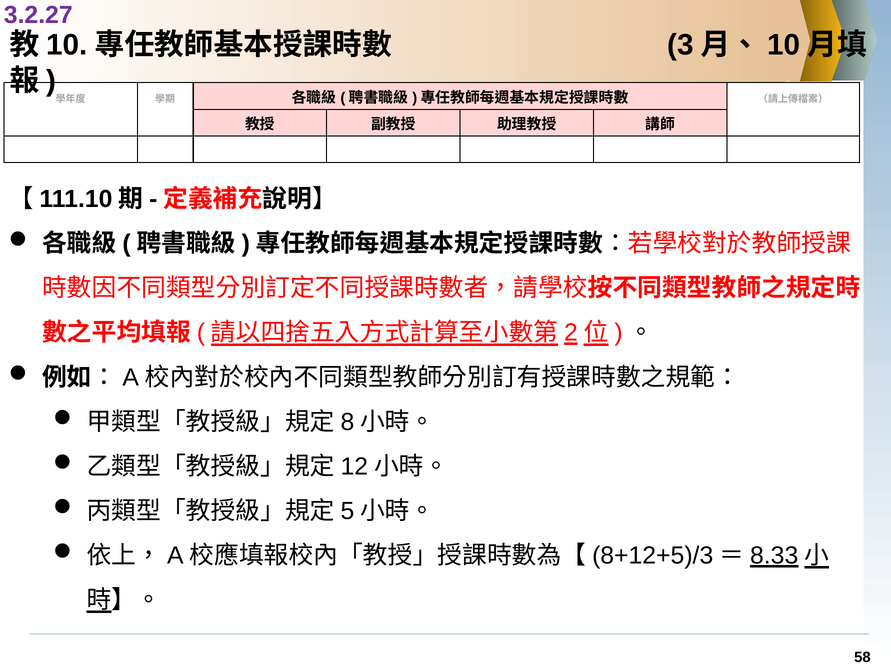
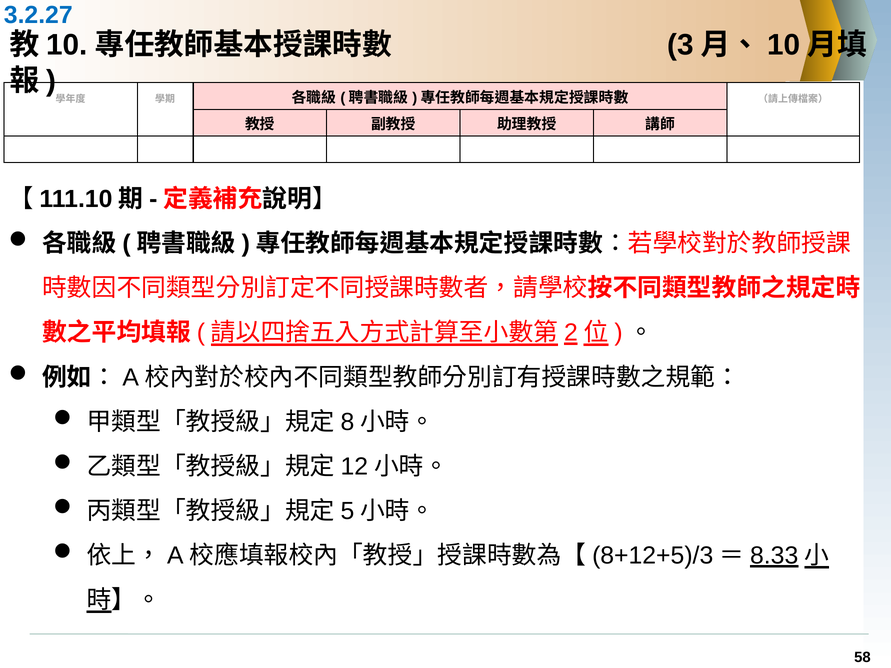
3.2.27 colour: purple -> blue
